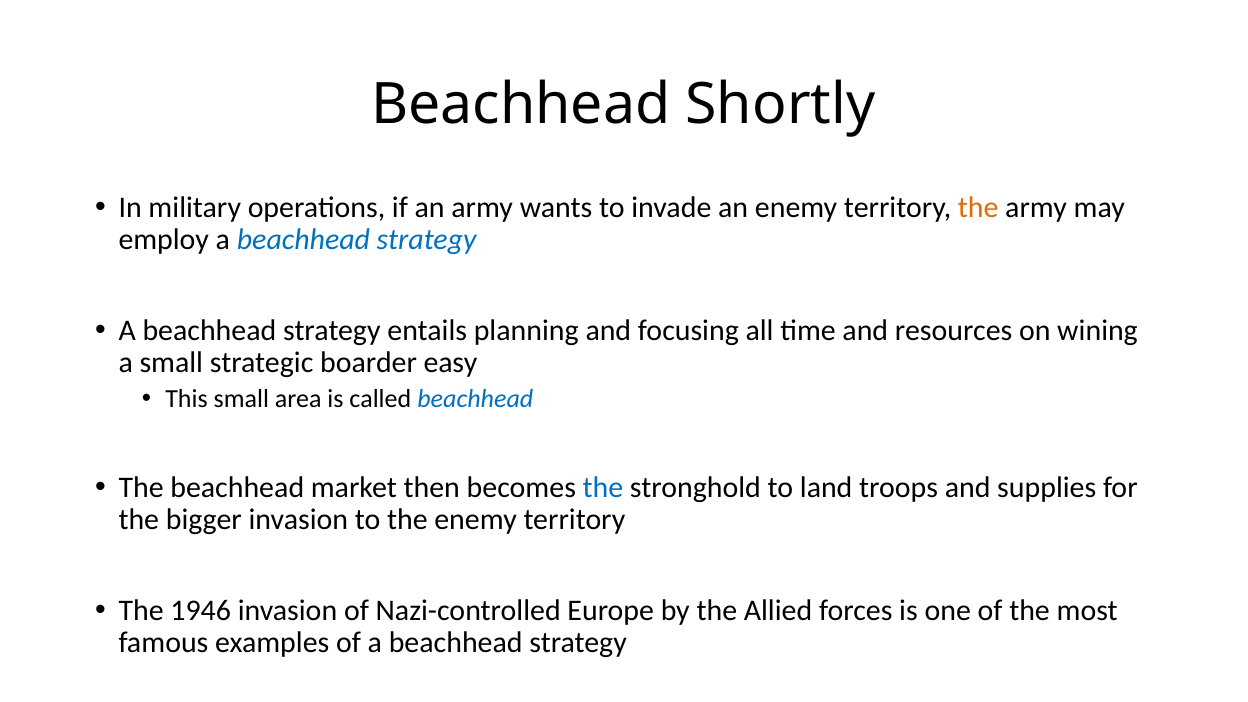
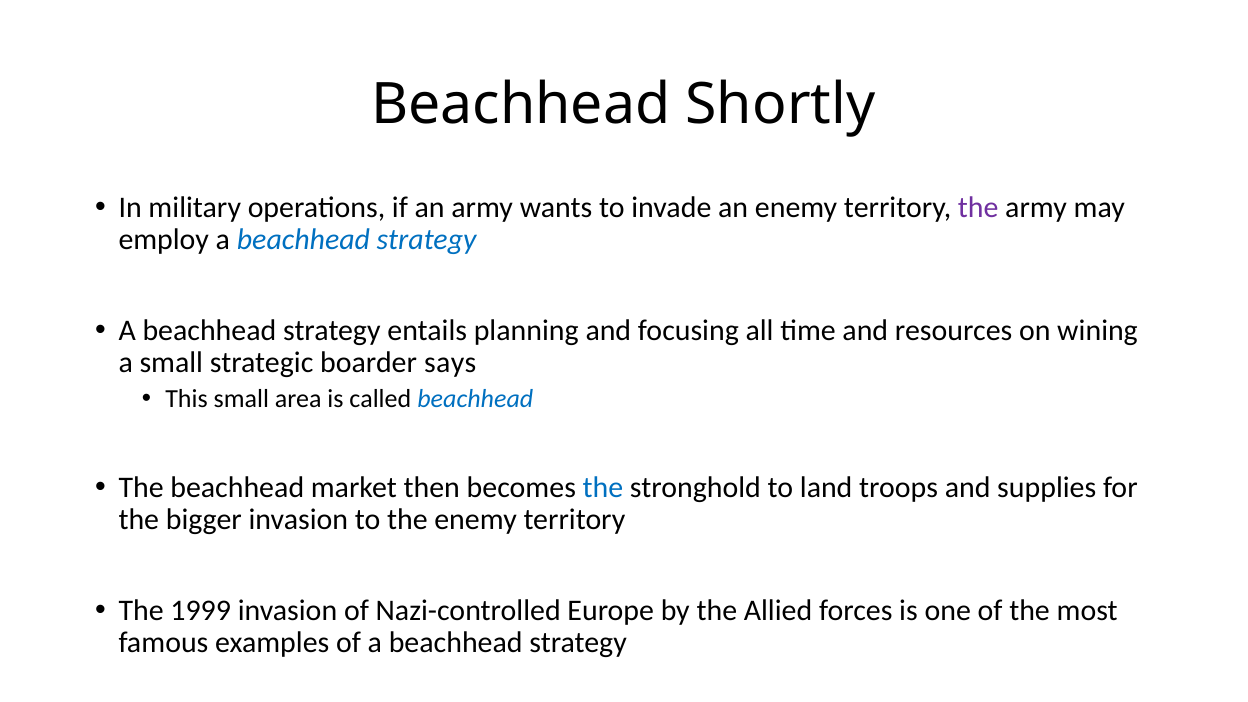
the at (978, 208) colour: orange -> purple
easy: easy -> says
1946: 1946 -> 1999
